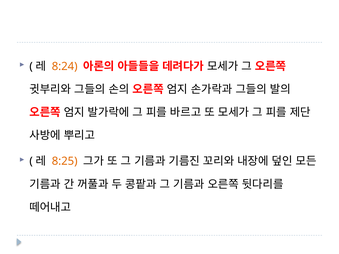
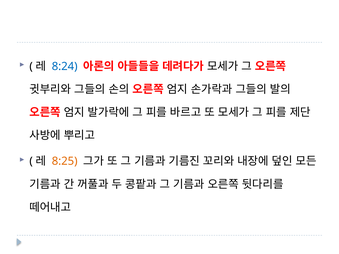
8:24 colour: orange -> blue
